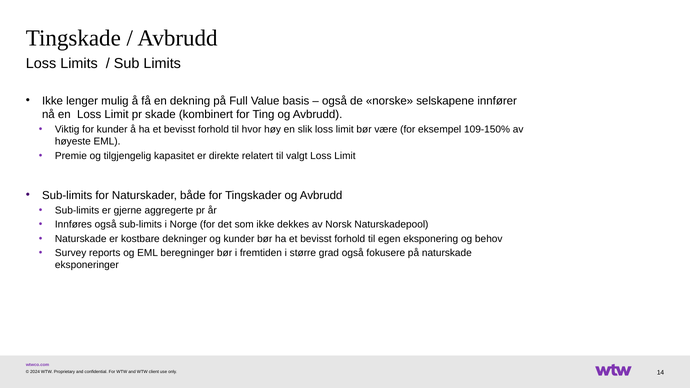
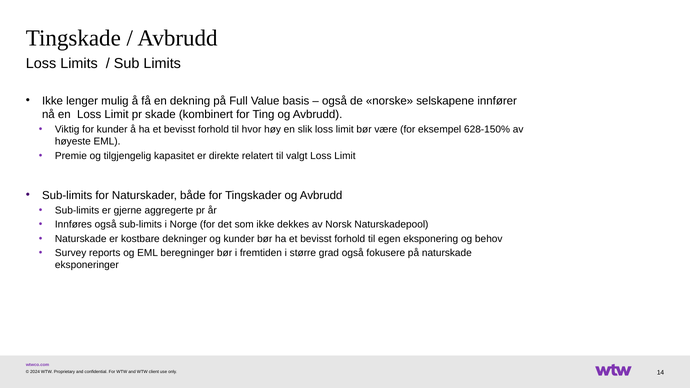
109-150%: 109-150% -> 628-150%
